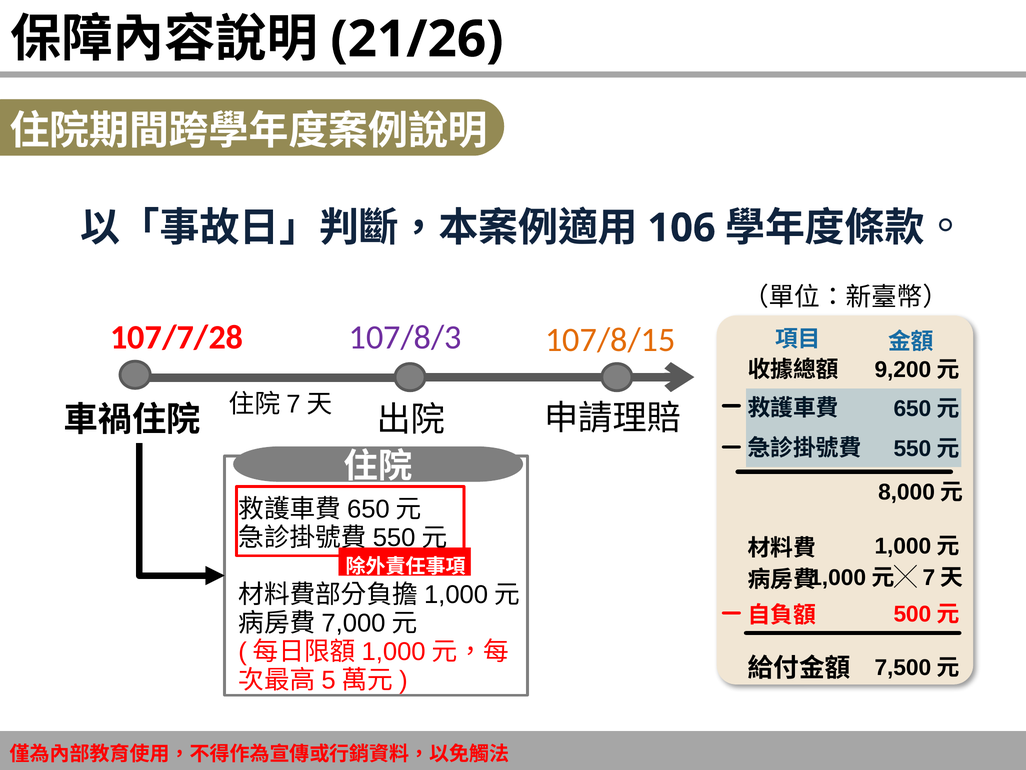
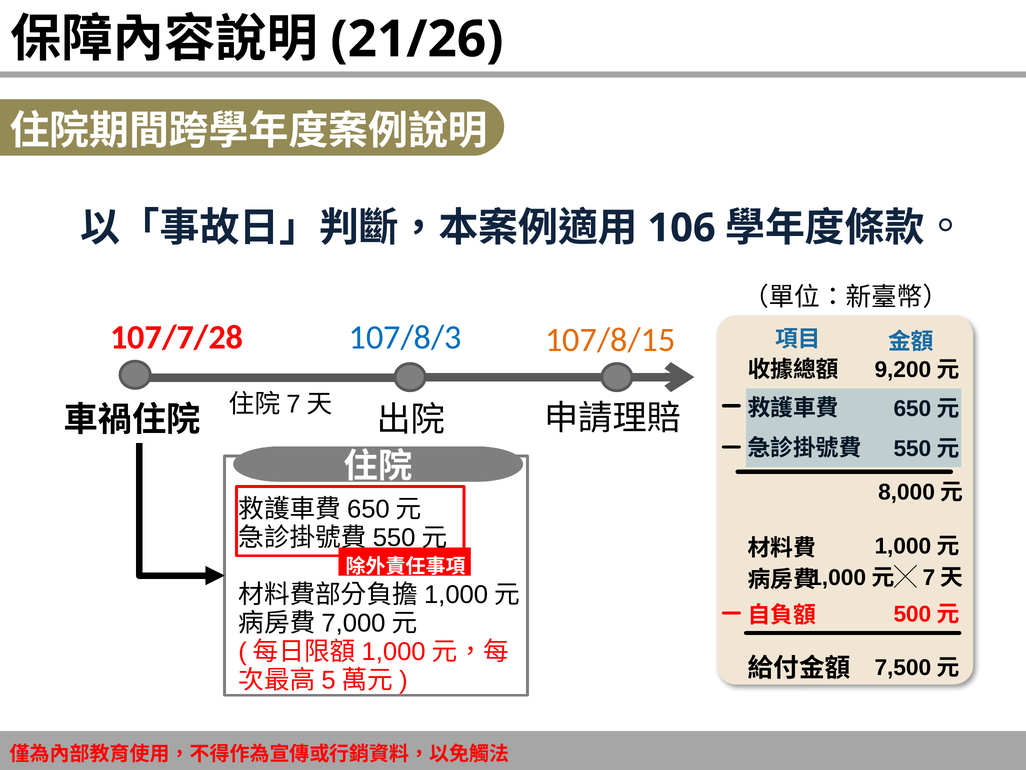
107/8/3 colour: purple -> blue
